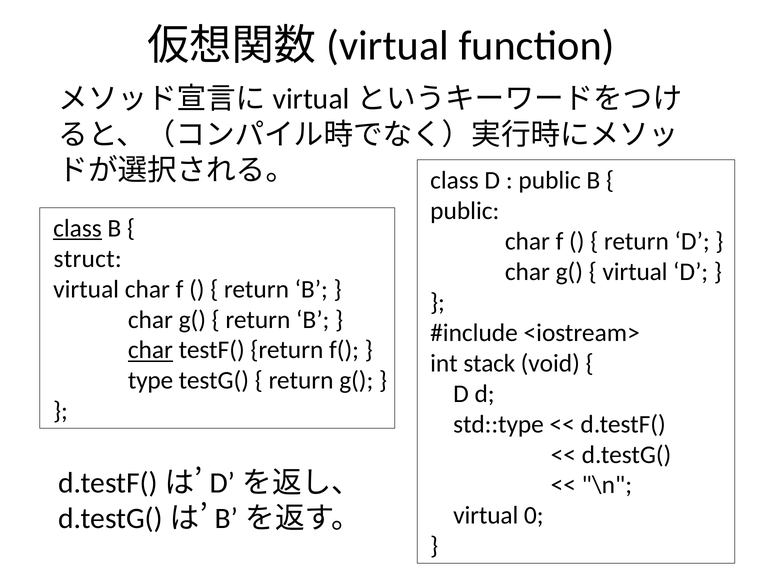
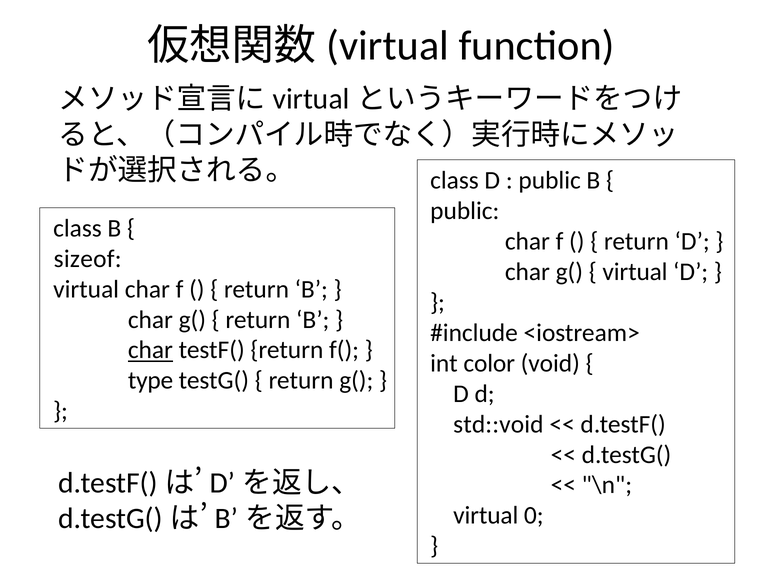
class at (77, 228) underline: present -> none
struct: struct -> sizeof
stack: stack -> color
std::type: std::type -> std::void
